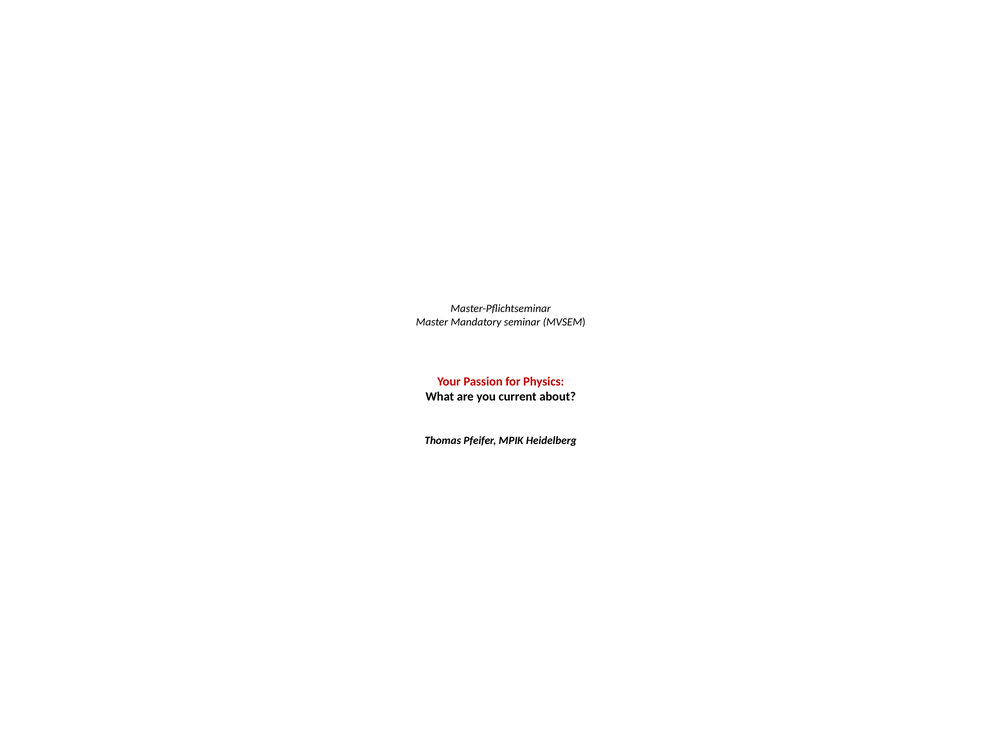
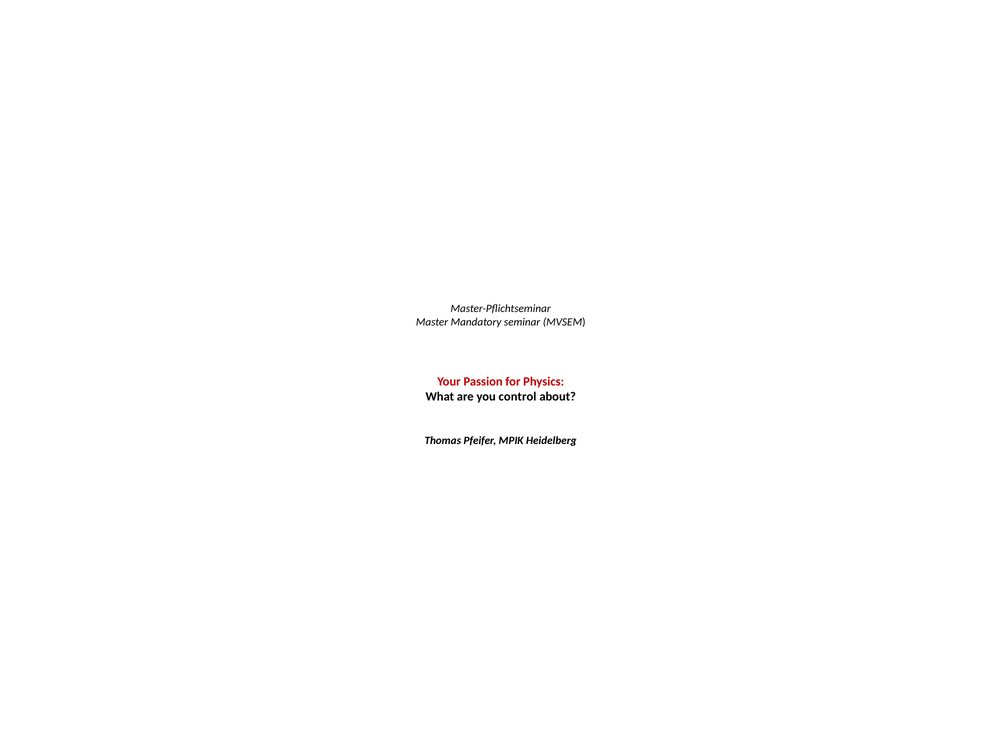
current: current -> control
